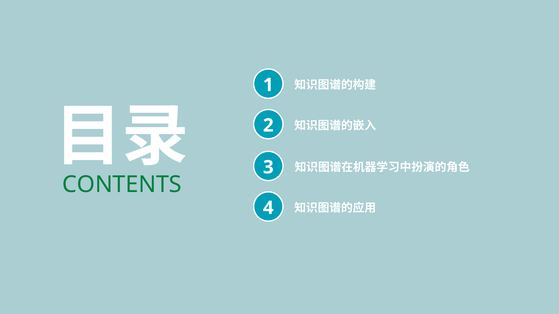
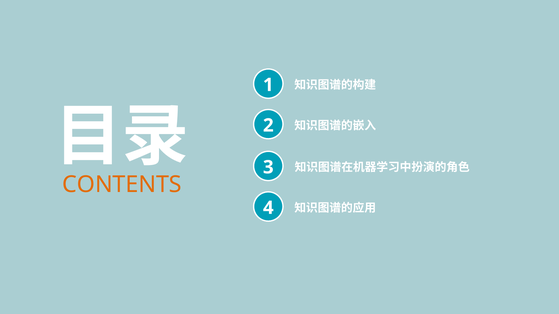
CONTENTS colour: green -> orange
